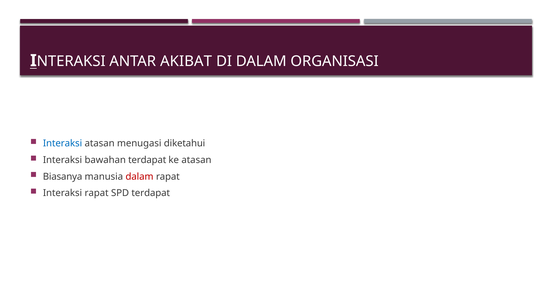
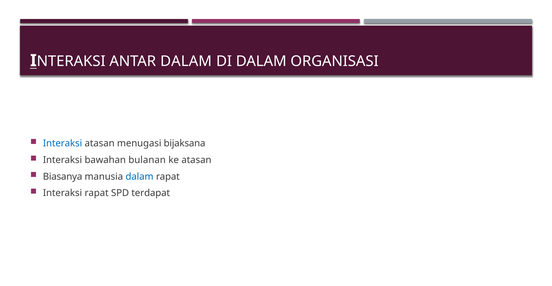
ANTAR AKIBAT: AKIBAT -> DALAM
diketahui: diketahui -> bijaksana
bawahan terdapat: terdapat -> bulanan
dalam at (140, 177) colour: red -> blue
